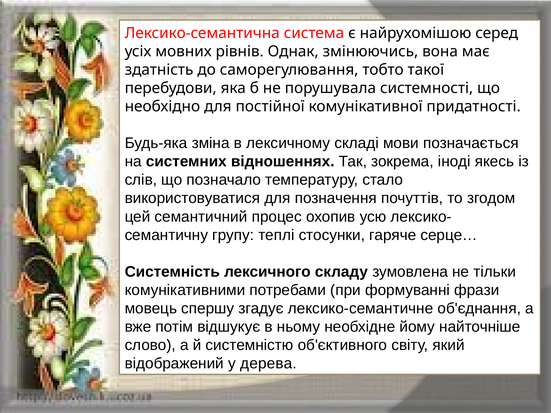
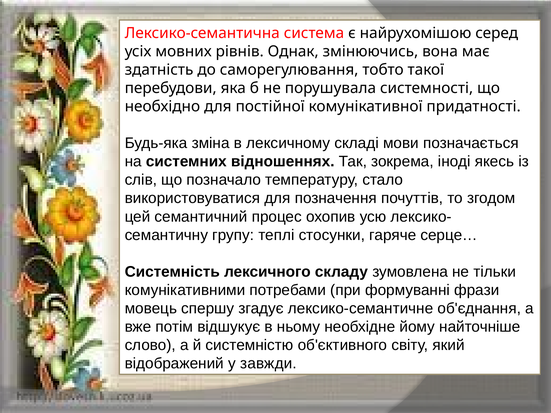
дерева: дерева -> завжди
